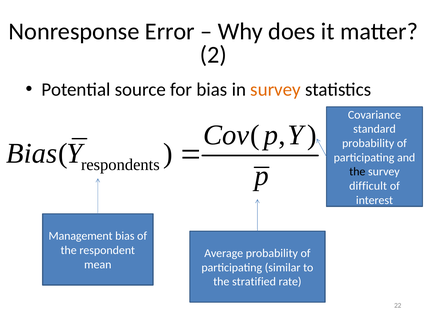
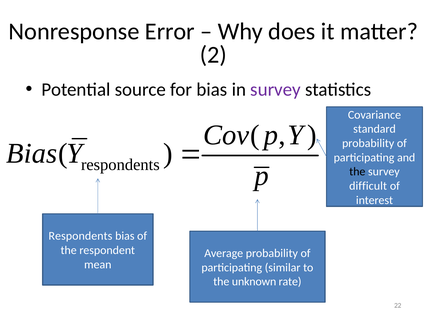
survey at (276, 90) colour: orange -> purple
Management at (81, 236): Management -> Respondents
stratified: stratified -> unknown
